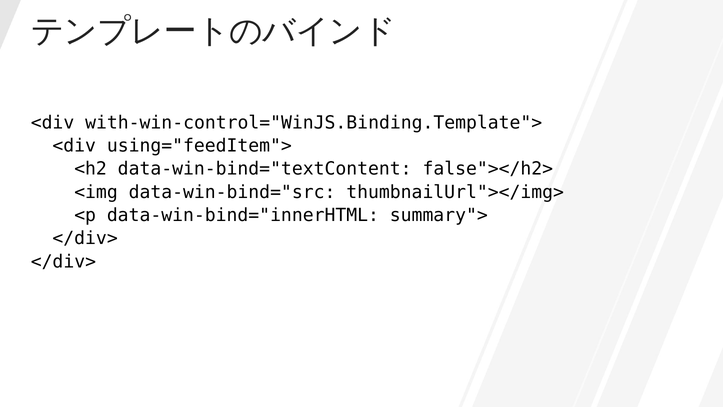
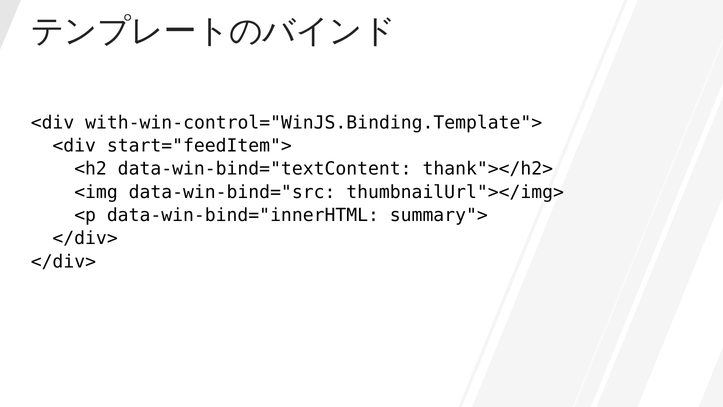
using="feedItem">: using="feedItem"> -> start="feedItem">
false"></h2>: false"></h2> -> thank"></h2>
